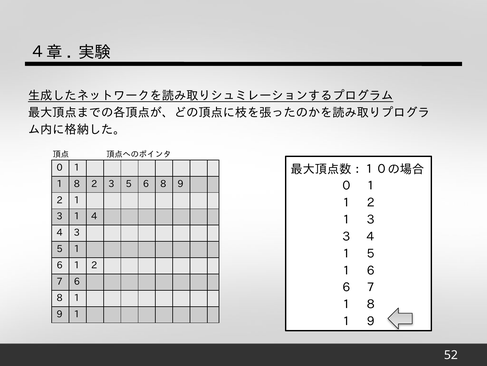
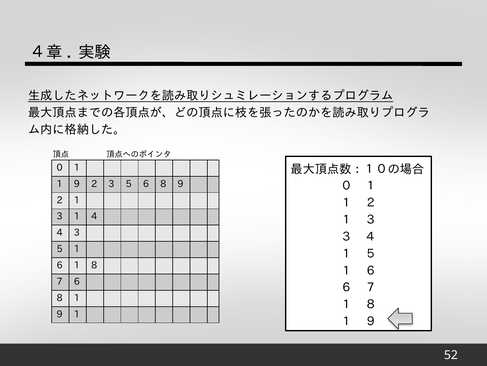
8 at (77, 184): 8 -> 9
1 2: 2 -> 8
